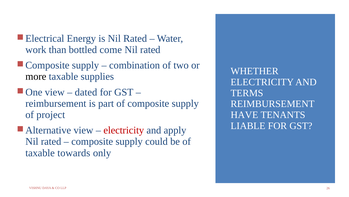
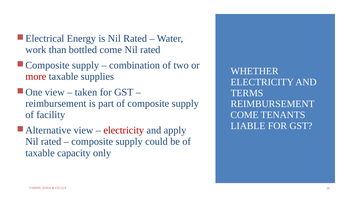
more colour: black -> red
dated: dated -> taken
project: project -> facility
HAVE at (244, 114): HAVE -> COME
towards: towards -> capacity
